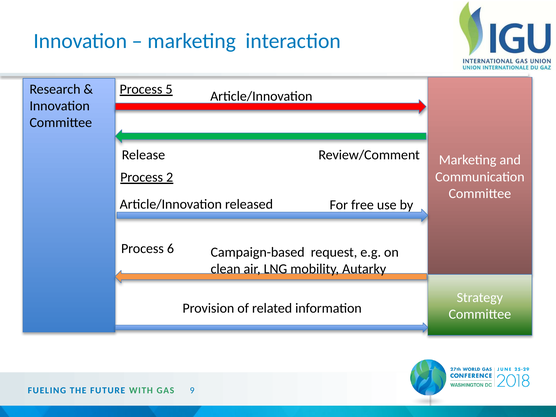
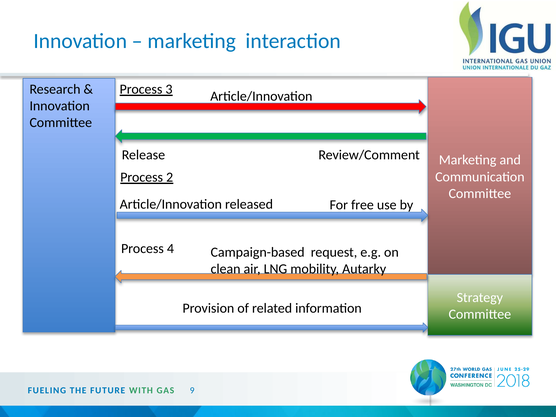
5: 5 -> 3
6: 6 -> 4
